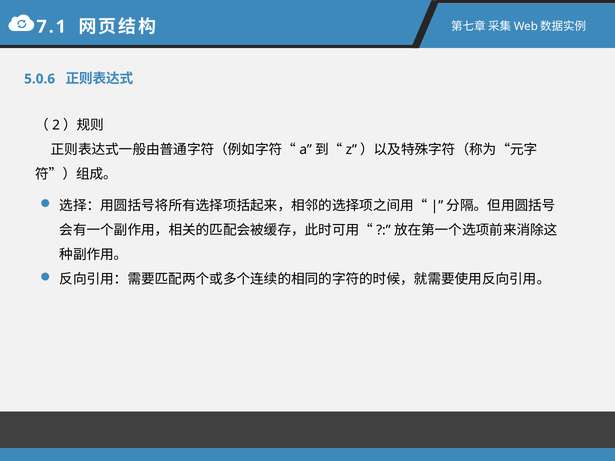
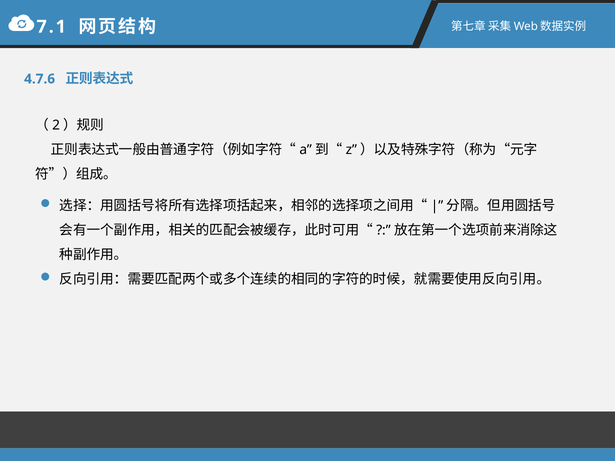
5.0.6: 5.0.6 -> 4.7.6
